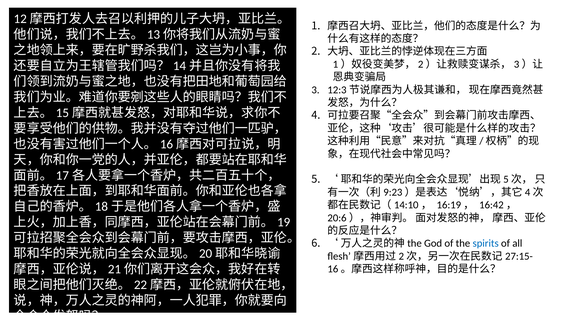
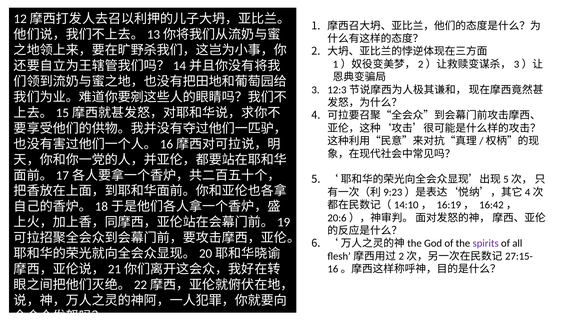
spirits colour: blue -> purple
